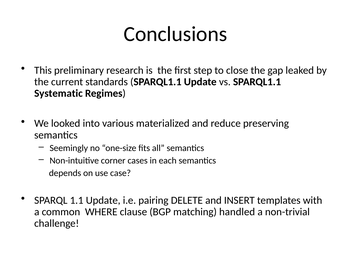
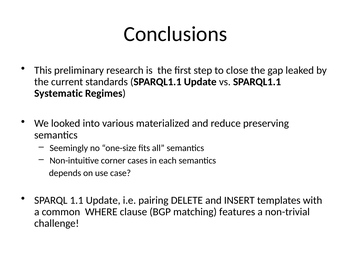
handled: handled -> features
